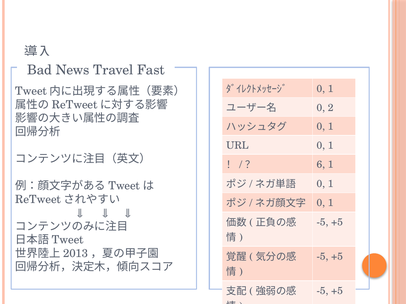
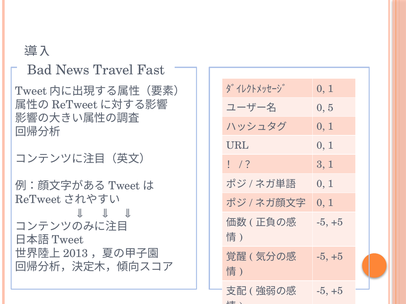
2: 2 -> 5
6: 6 -> 3
